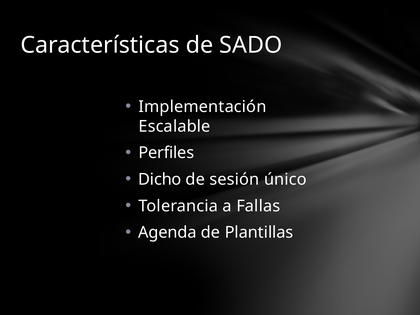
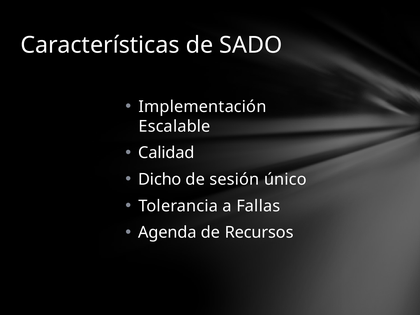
Perfiles: Perfiles -> Calidad
Plantillas: Plantillas -> Recursos
